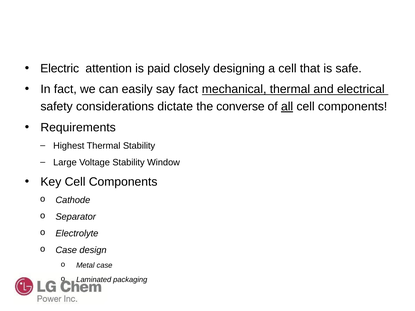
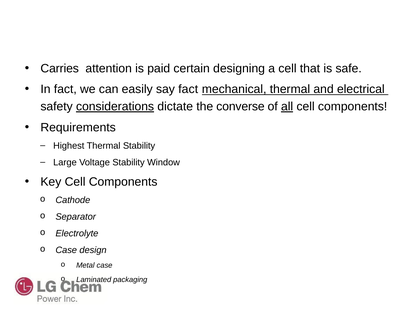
Electric: Electric -> Carries
closely: closely -> certain
considerations underline: none -> present
